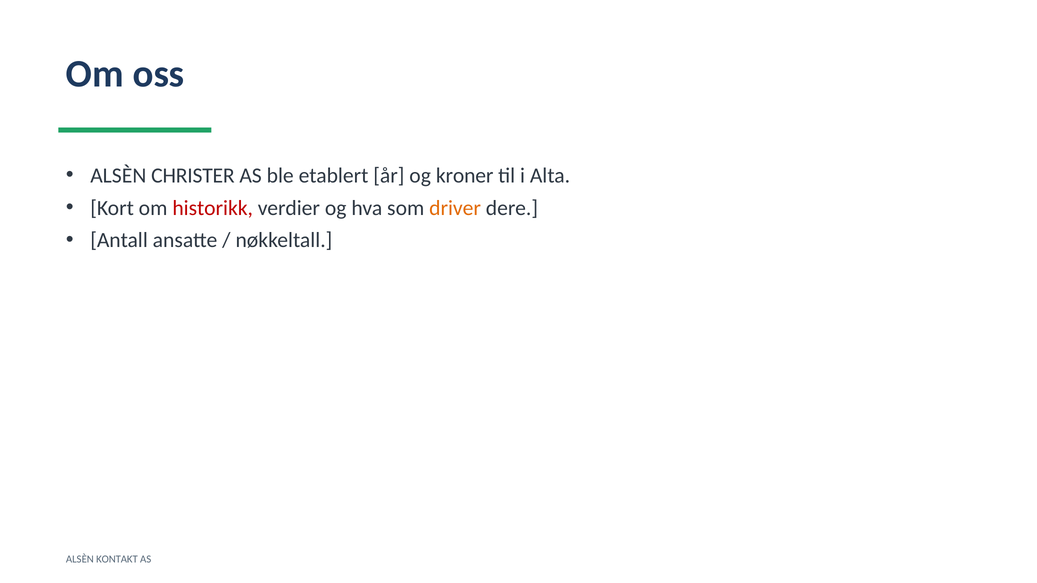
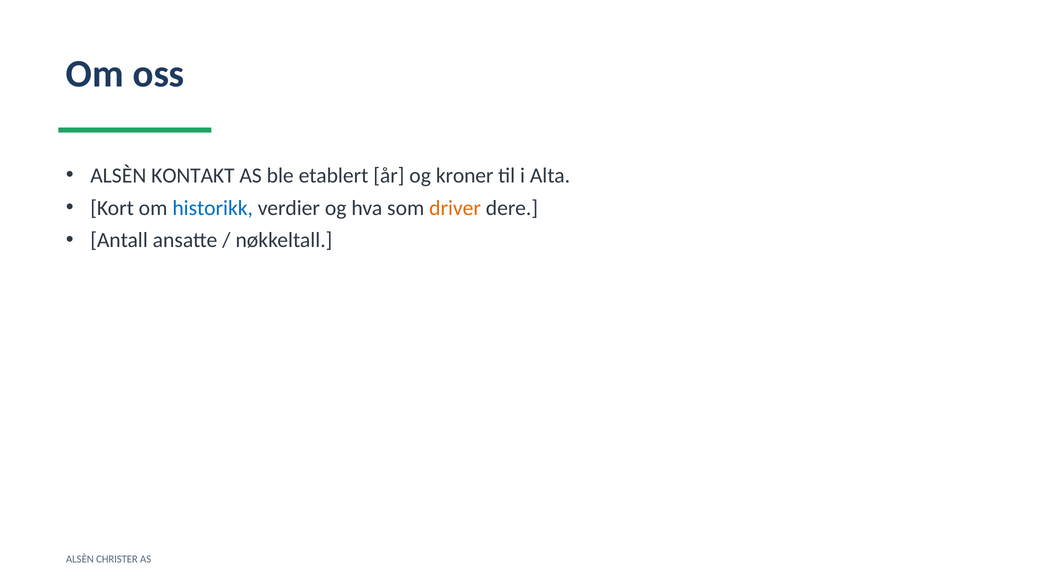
CHRISTER: CHRISTER -> KONTAKT
historikk colour: red -> blue
KONTAKT: KONTAKT -> CHRISTER
